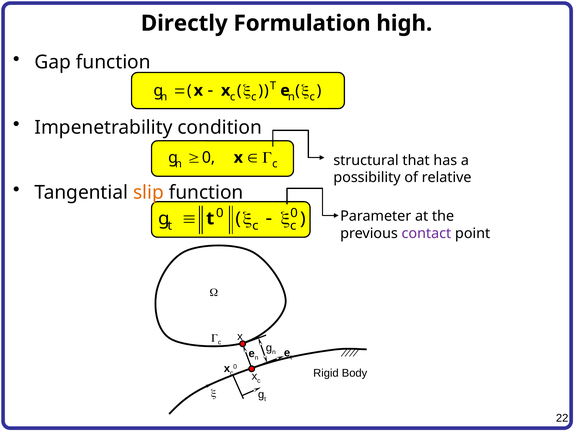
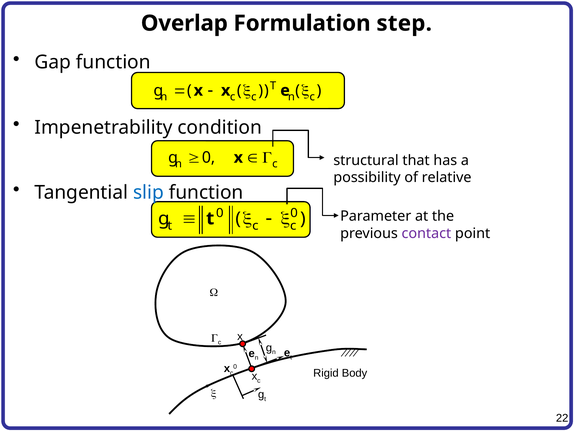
Directly: Directly -> Overlap
high: high -> step
slip colour: orange -> blue
